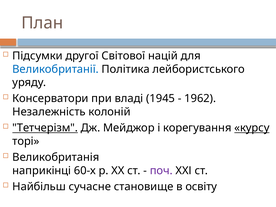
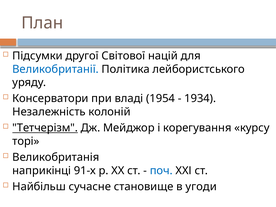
1945: 1945 -> 1954
1962: 1962 -> 1934
курсу underline: present -> none
60-х: 60-х -> 91-х
поч colour: purple -> blue
освіту: освіту -> угоди
